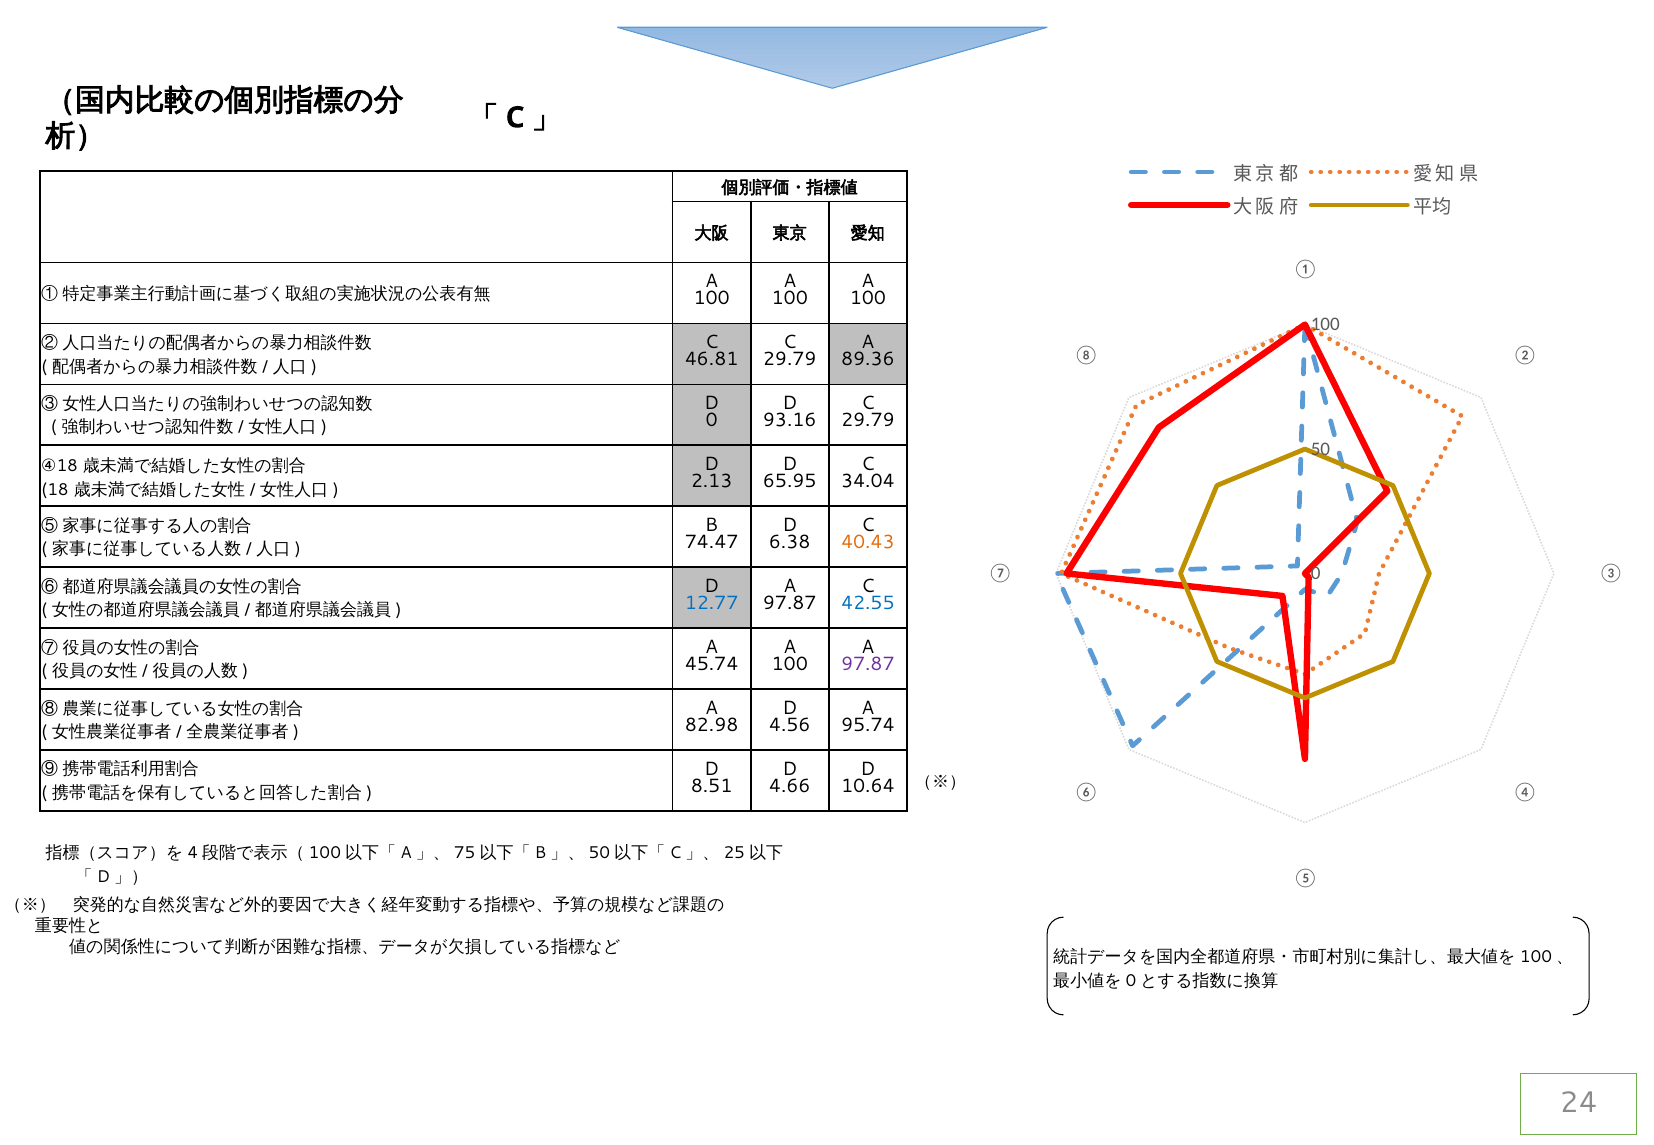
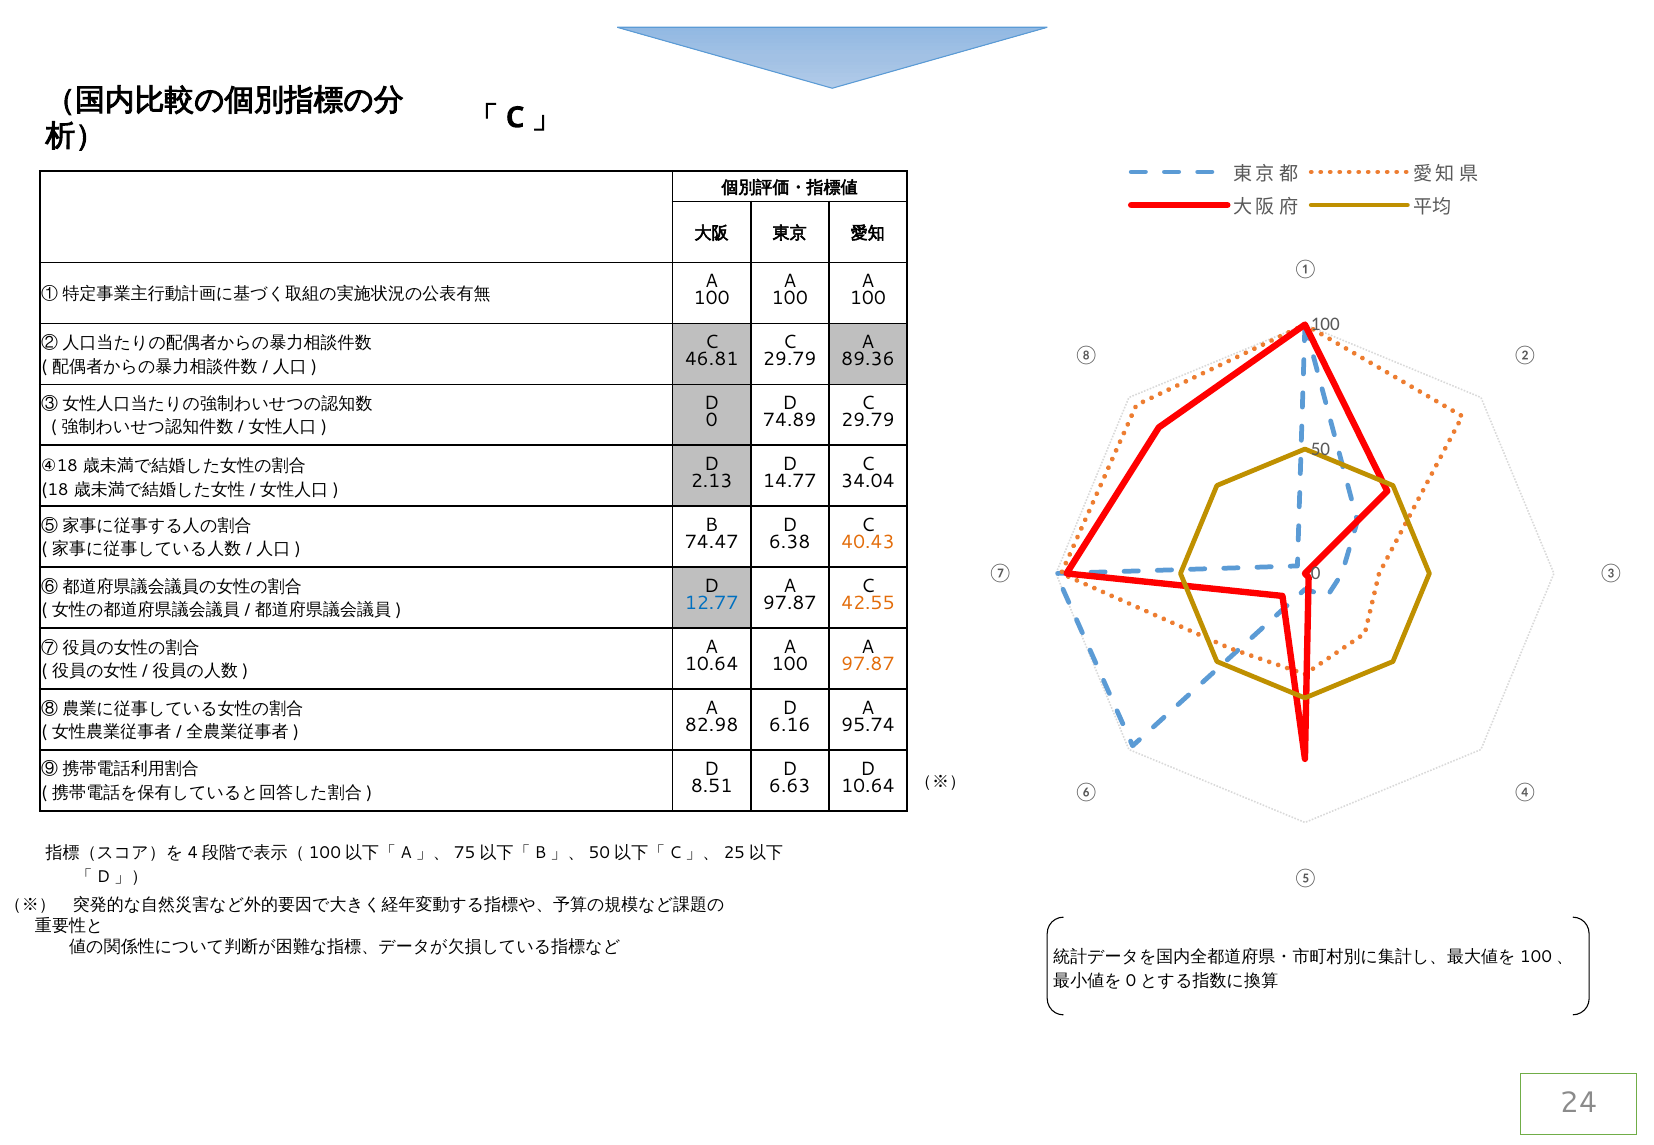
93.16: 93.16 -> 74.89
65.95: 65.95 -> 14.77
42.55 colour: blue -> orange
45.74 at (712, 664): 45.74 -> 10.64
97.87 at (868, 664) colour: purple -> orange
4.56: 4.56 -> 6.16
4.66: 4.66 -> 6.63
